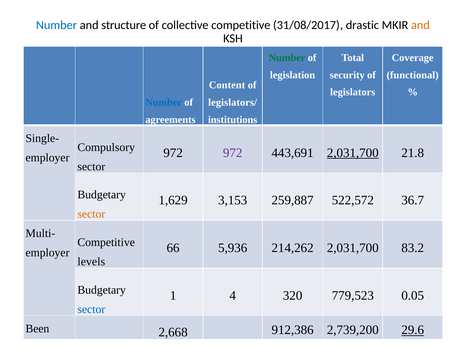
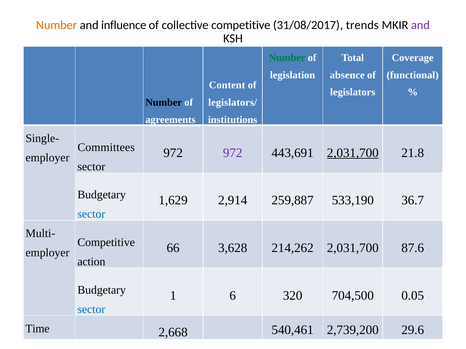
Number at (57, 25) colour: blue -> orange
structure: structure -> influence
drastic: drastic -> trends
and at (420, 25) colour: orange -> purple
security: security -> absence
Number at (164, 103) colour: blue -> black
Compulsory: Compulsory -> Committees
3,153: 3,153 -> 2,914
522,572: 522,572 -> 533,190
sector at (91, 214) colour: orange -> blue
5,936: 5,936 -> 3,628
83.2: 83.2 -> 87.6
levels: levels -> action
4: 4 -> 6
779,523: 779,523 -> 704,500
Been: Been -> Time
912,386: 912,386 -> 540,461
29.6 underline: present -> none
